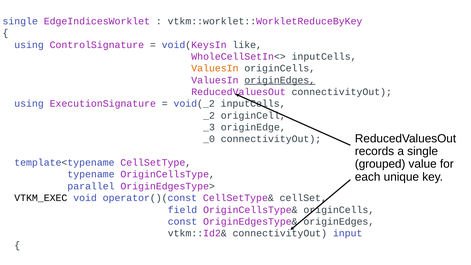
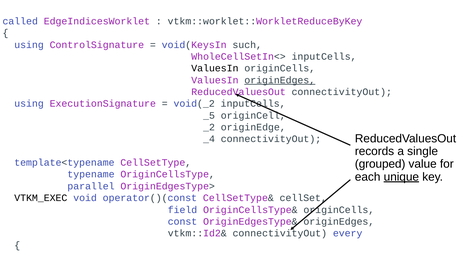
single at (20, 21): single -> called
like: like -> such
ValuesIn at (215, 68) colour: orange -> black
_2: _2 -> _5
_3: _3 -> _2
_0: _0 -> _4
unique underline: none -> present
input: input -> every
